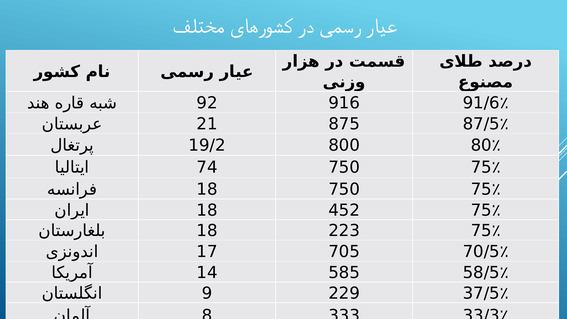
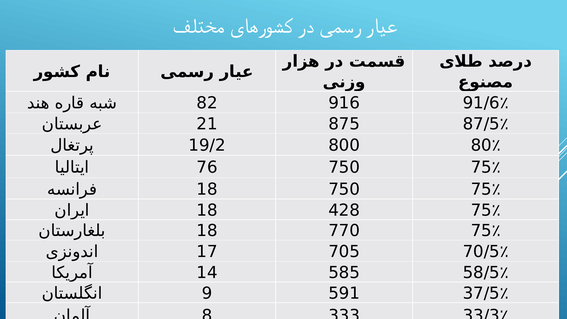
92: 92 -> 82
74: 74 -> 76
452: 452 -> 428
223: 223 -> 770
229: 229 -> 591
